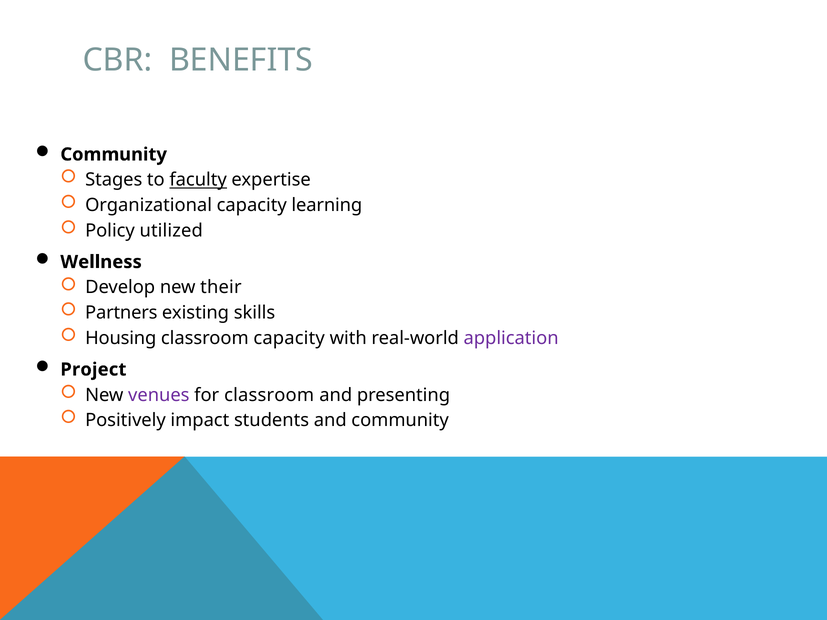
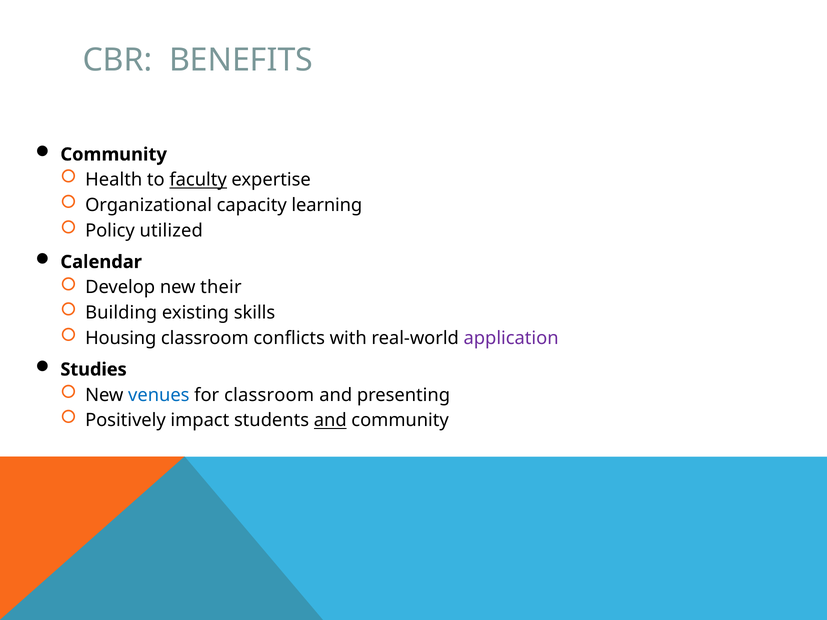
Stages: Stages -> Health
Wellness: Wellness -> Calendar
Partners: Partners -> Building
classroom capacity: capacity -> conflicts
Project: Project -> Studies
venues colour: purple -> blue
and at (330, 421) underline: none -> present
